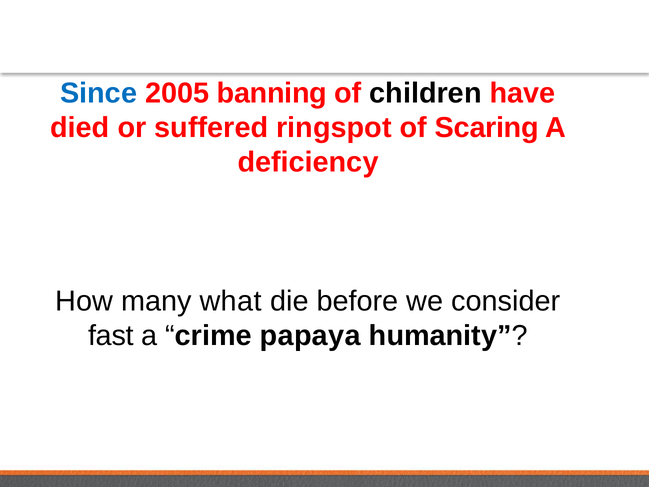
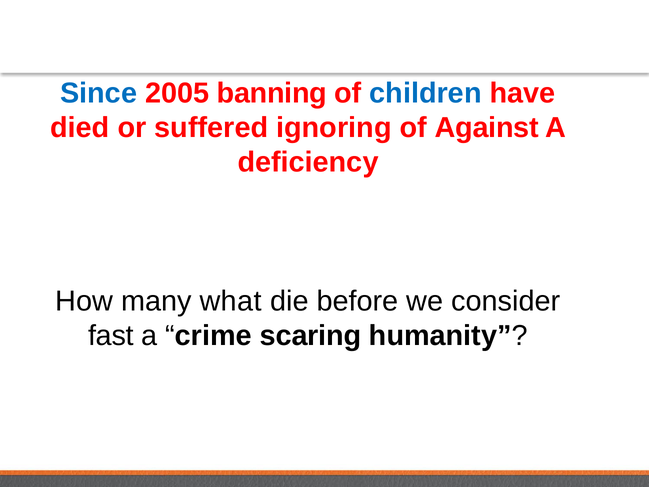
children colour: black -> blue
ringspot: ringspot -> ignoring
Scaring: Scaring -> Against
papaya: papaya -> scaring
